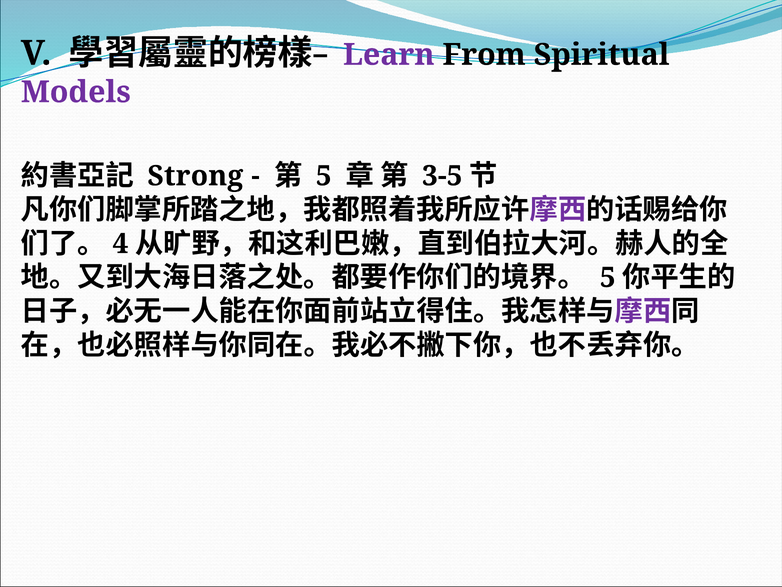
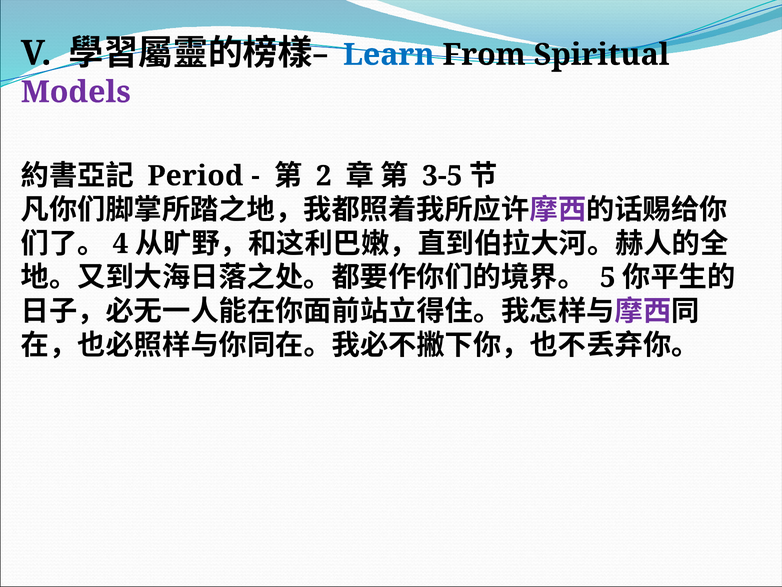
Learn colour: purple -> blue
Strong: Strong -> Period
5 at (324, 176): 5 -> 2
